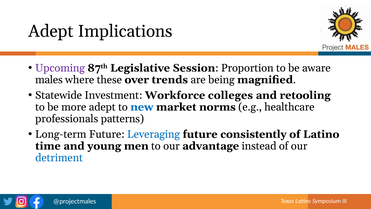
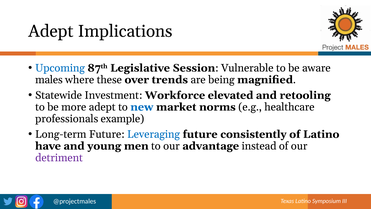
Upcoming colour: purple -> blue
Proportion: Proportion -> Vulnerable
colleges: colleges -> elevated
patterns: patterns -> example
time: time -> have
detriment colour: blue -> purple
